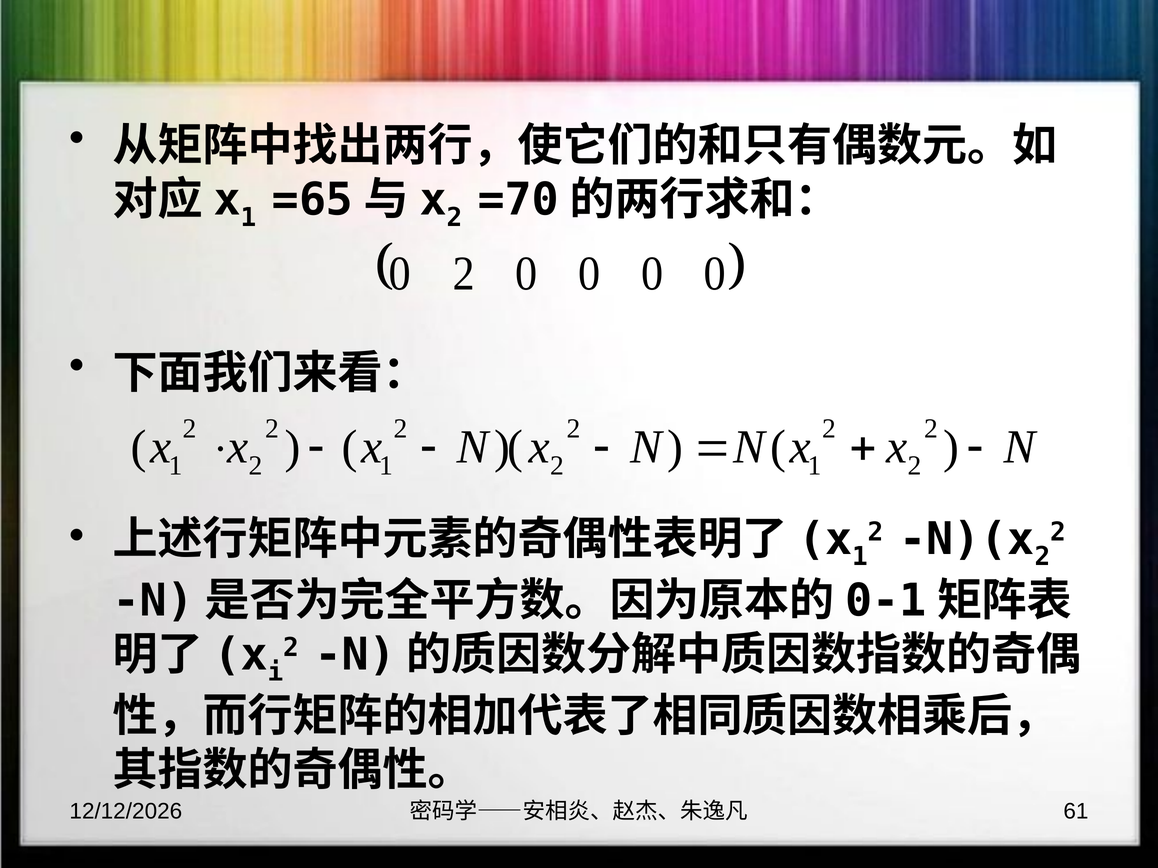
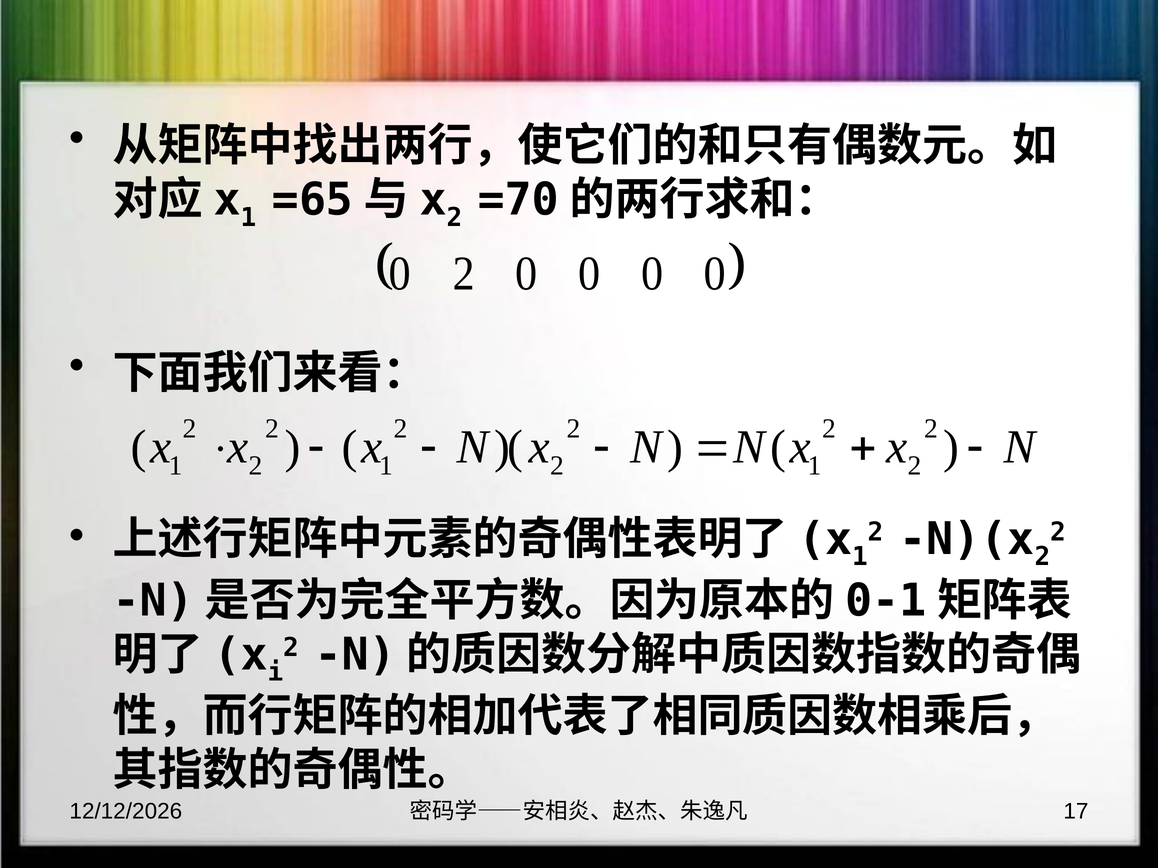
61: 61 -> 17
